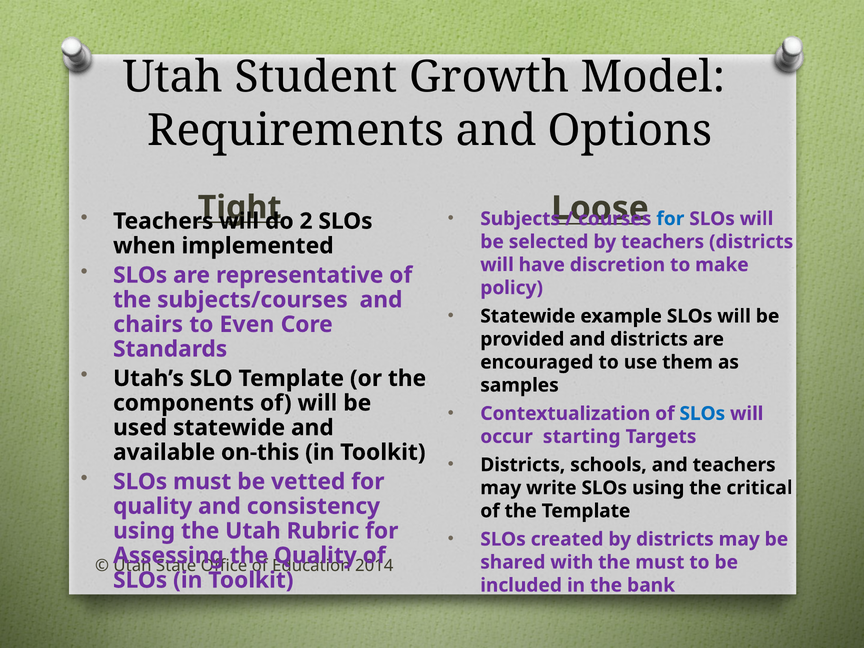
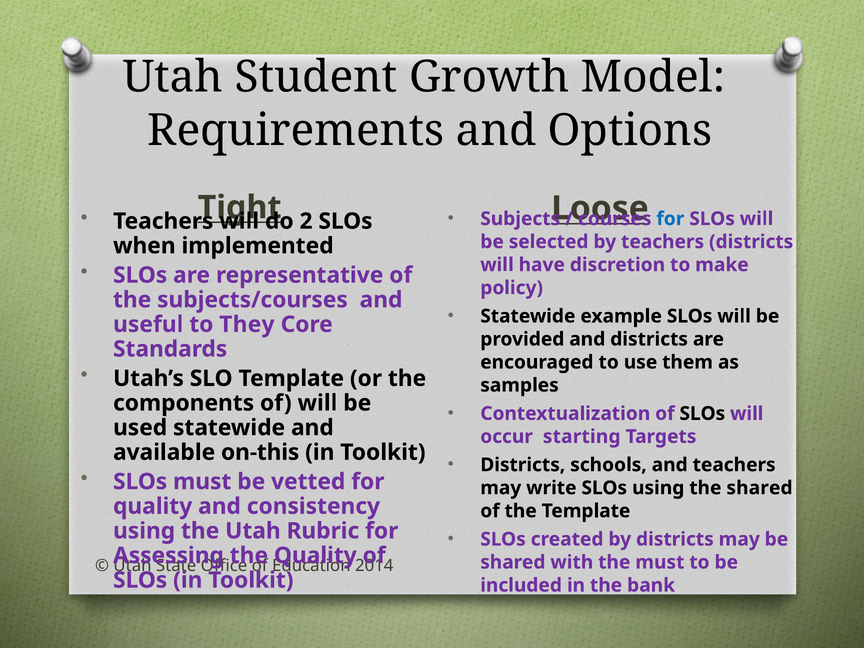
chairs: chairs -> useful
Even: Even -> They
SLOs at (702, 414) colour: blue -> black
the critical: critical -> shared
